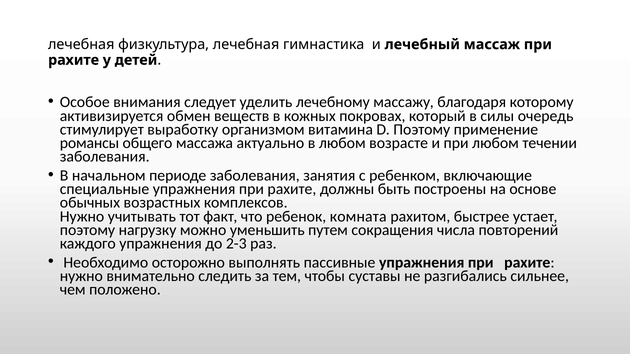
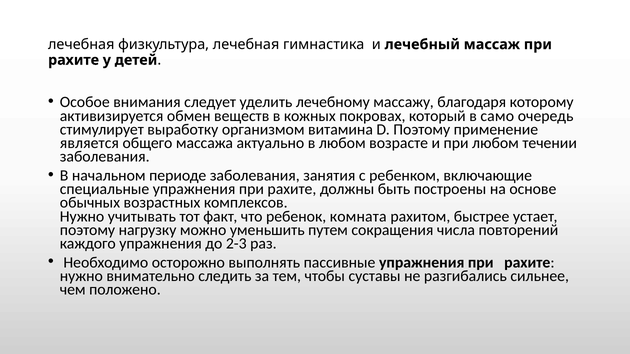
силы: силы -> само
романсы: романсы -> является
